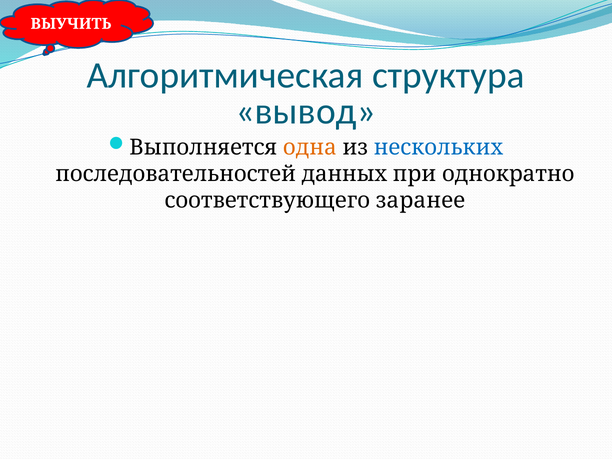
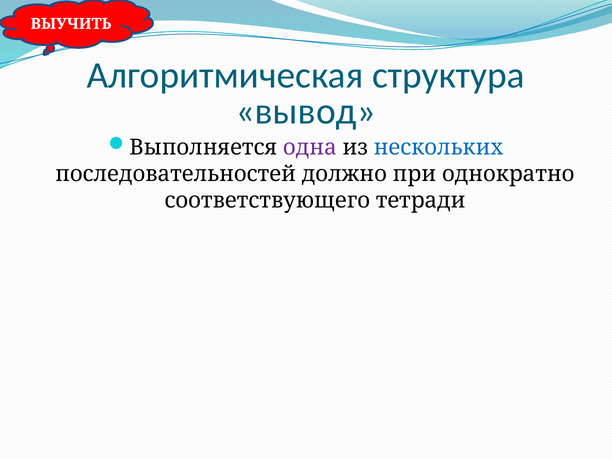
одна colour: orange -> purple
данных: данных -> должно
заранее: заранее -> тетради
